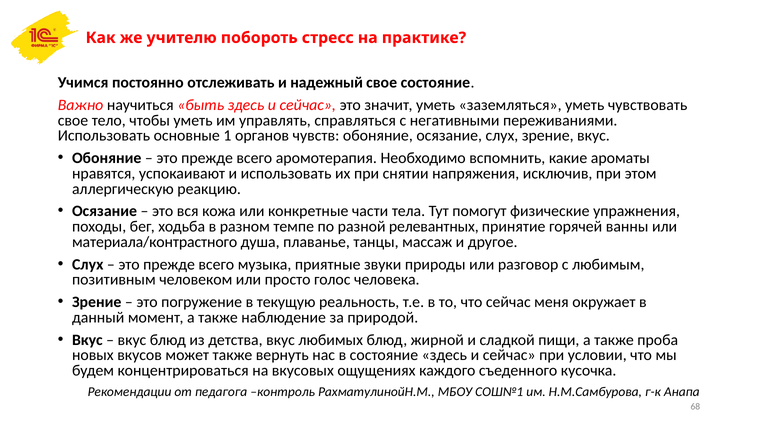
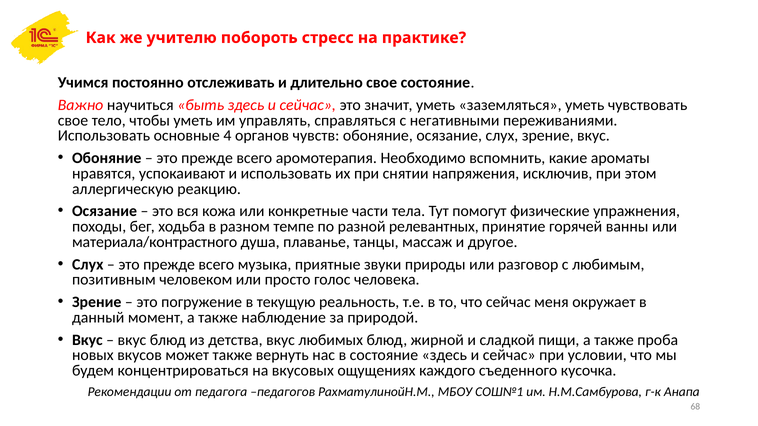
надежный: надежный -> длительно
1: 1 -> 4
контроль: контроль -> педагогов
